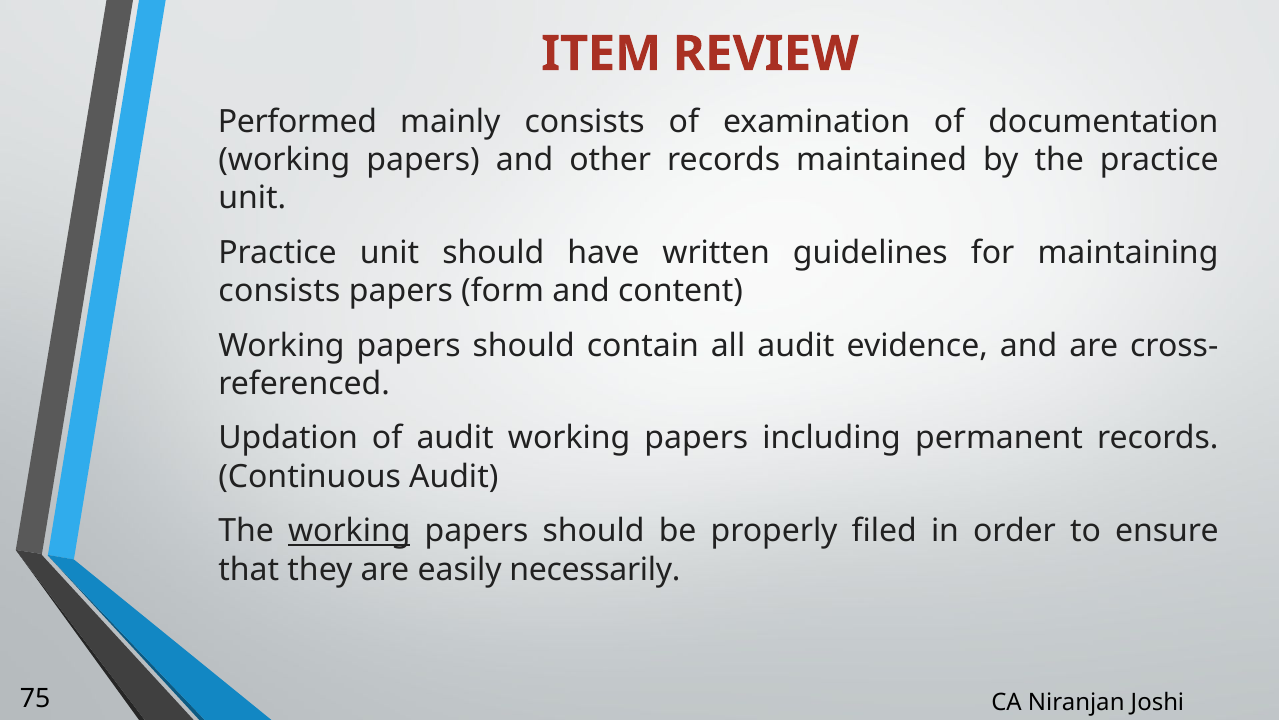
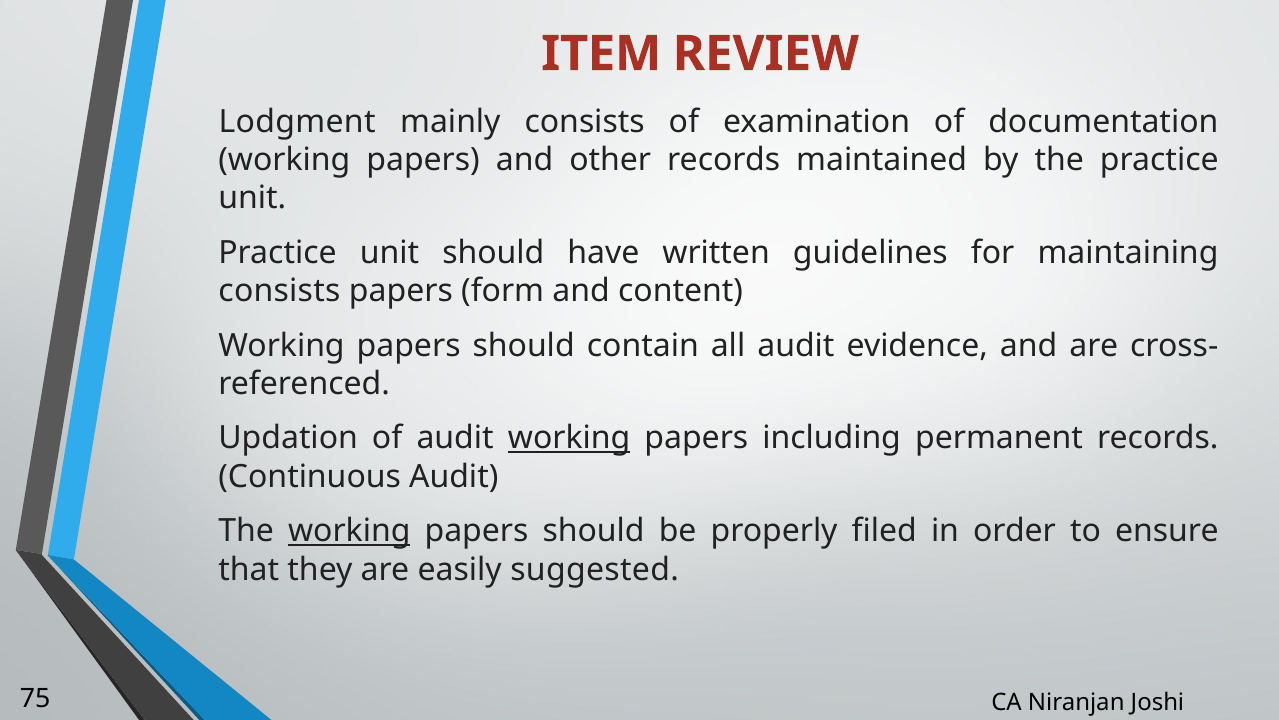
Performed: Performed -> Lodgment
working at (569, 438) underline: none -> present
necessarily: necessarily -> suggested
